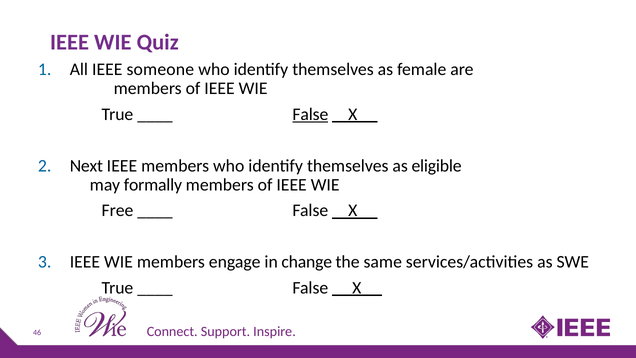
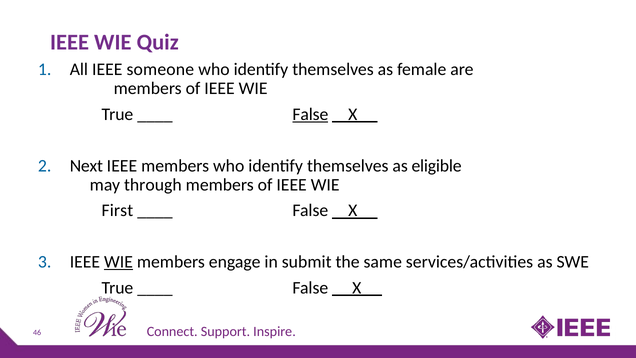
formally: formally -> through
Free: Free -> First
WIE at (119, 262) underline: none -> present
change: change -> submit
